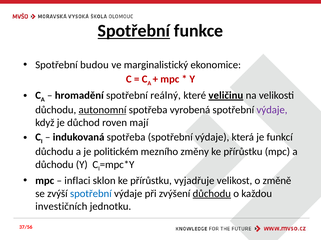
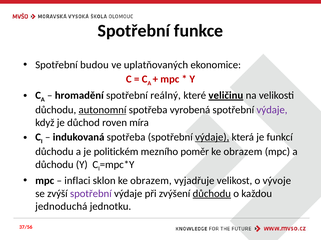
Spotřební at (134, 31) underline: present -> none
marginalistický: marginalistický -> uplatňovaných
mají: mají -> míra
výdaje at (212, 138) underline: none -> present
změny: změny -> poměr
přírůstku at (243, 152): přírůstku -> obrazem
sklon ke přírůstku: přírůstku -> obrazem
změně: změně -> vývoje
spotřební at (91, 194) colour: blue -> purple
investičních: investičních -> jednoduchá
